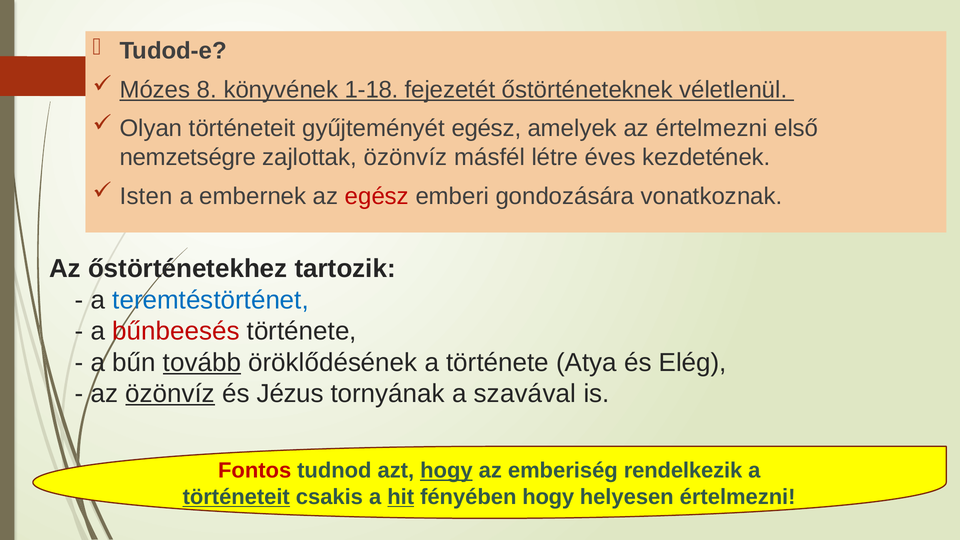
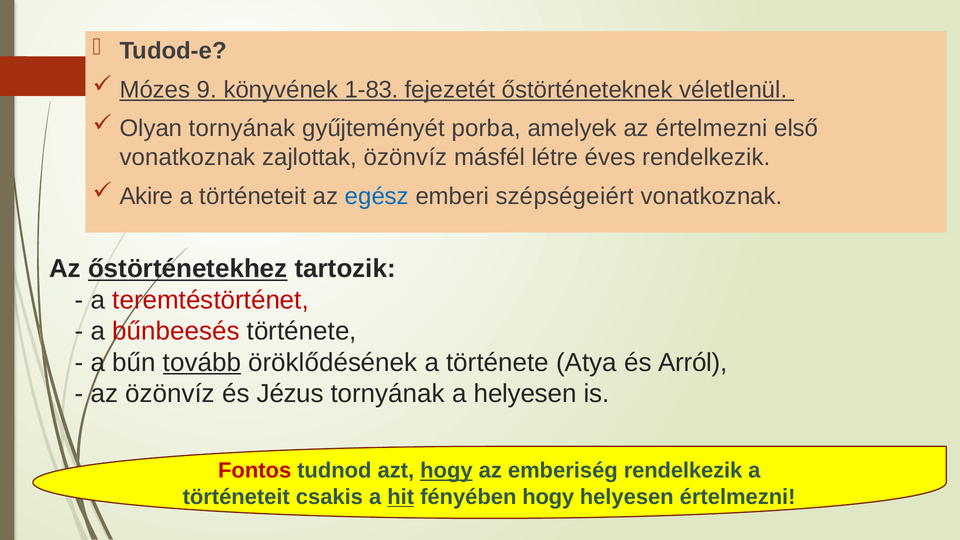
8: 8 -> 9
1-18: 1-18 -> 1-83
Olyan történeteit: történeteit -> tornyának
gyűjteményét egész: egész -> porba
nemzetségre at (188, 157): nemzetségre -> vonatkoznak
éves kezdetének: kezdetének -> rendelkezik
Isten: Isten -> Akire
embernek at (253, 196): embernek -> történeteit
egész at (377, 196) colour: red -> blue
gondozására: gondozására -> szépségeiért
őstörténetekhez underline: none -> present
teremtéstörténet colour: blue -> red
Elég: Elég -> Arról
özönvíz at (170, 394) underline: present -> none
a szavával: szavával -> helyesen
történeteit at (236, 497) underline: present -> none
